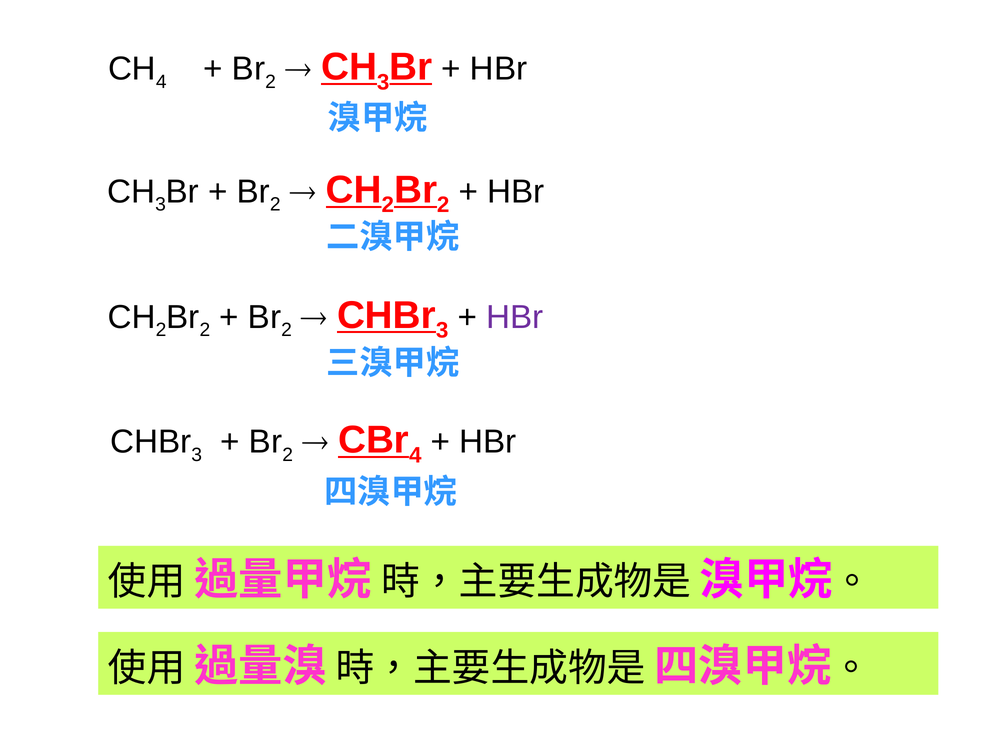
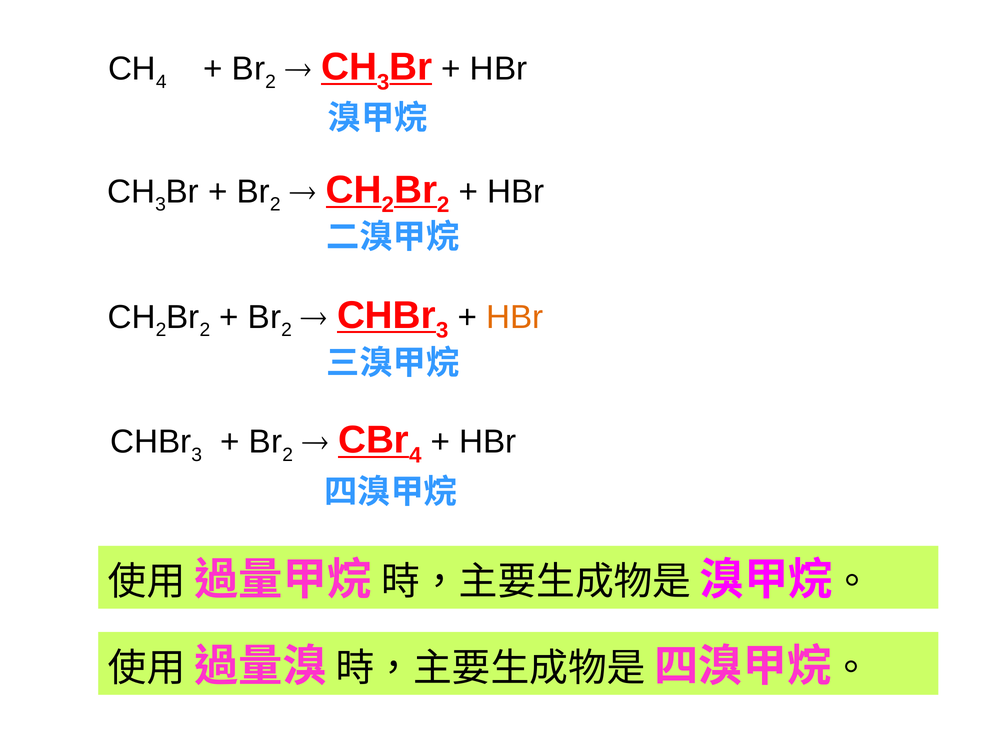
HBr at (515, 317) colour: purple -> orange
